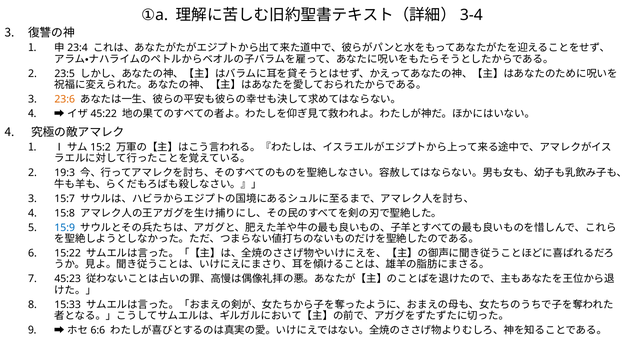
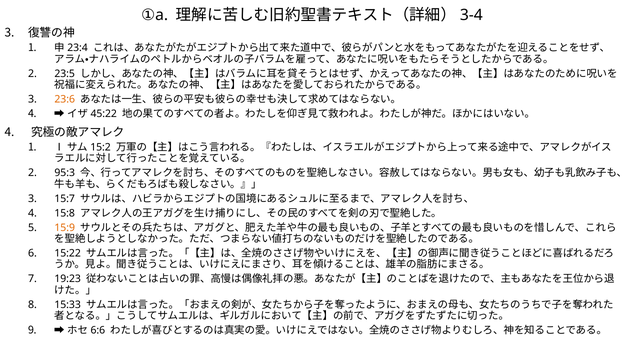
19:3: 19:3 -> 95:3
15:9 colour: blue -> orange
45:23: 45:23 -> 19:23
